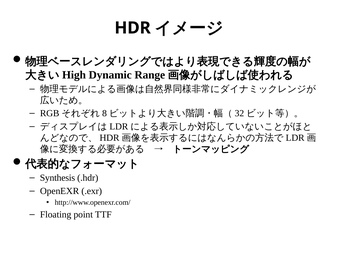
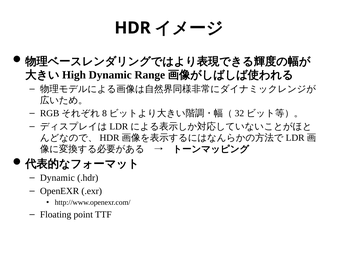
Synthesis at (58, 178): Synthesis -> Dynamic
